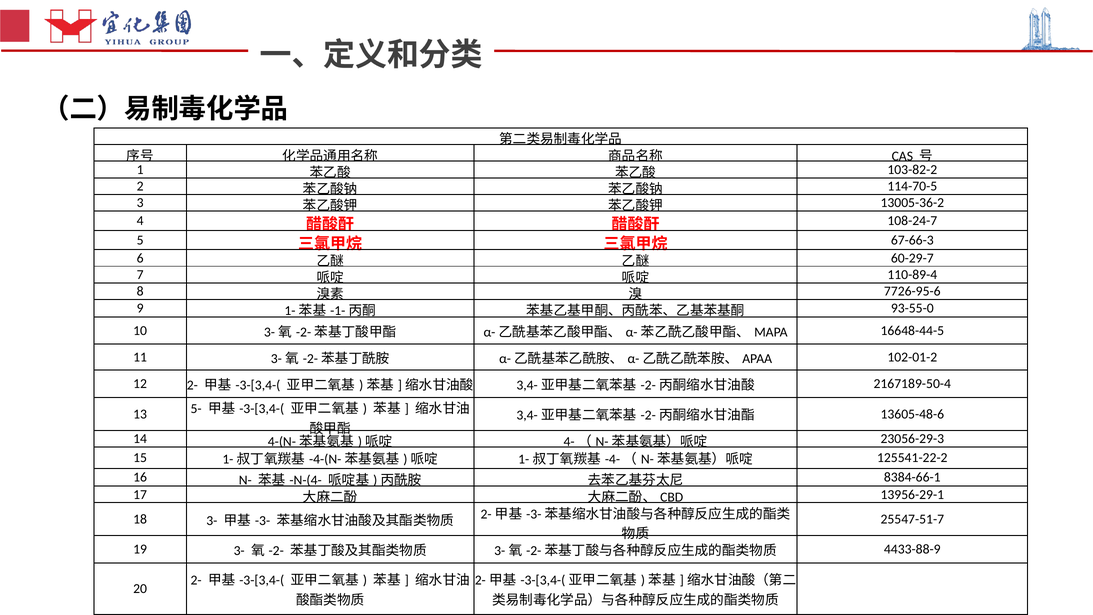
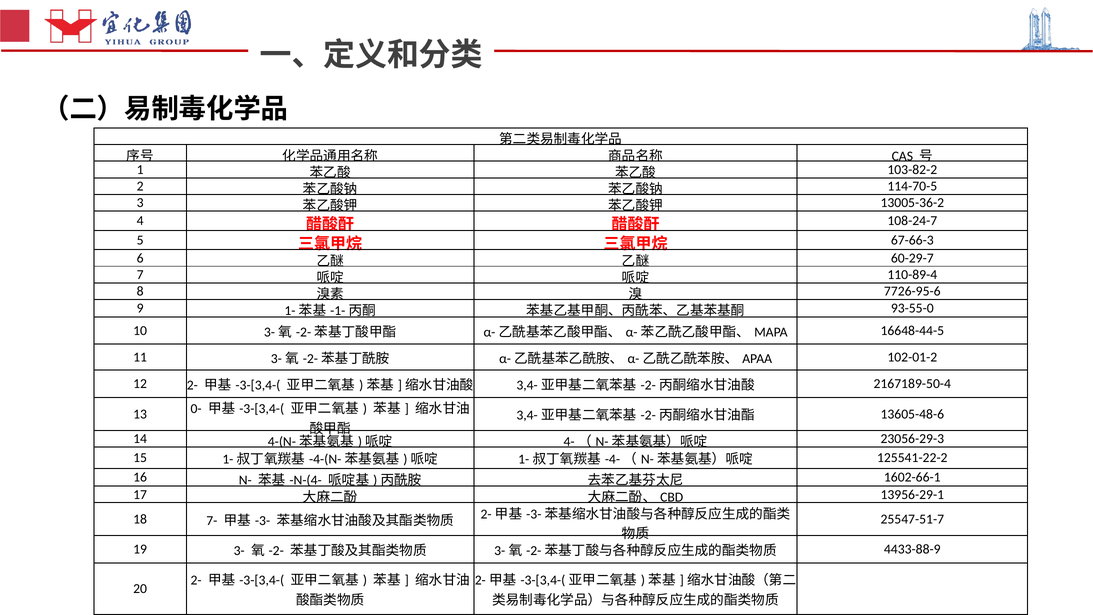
5-: 5- -> 0-
8384-66-1: 8384-66-1 -> 1602-66-1
18 3-: 3- -> 7-
